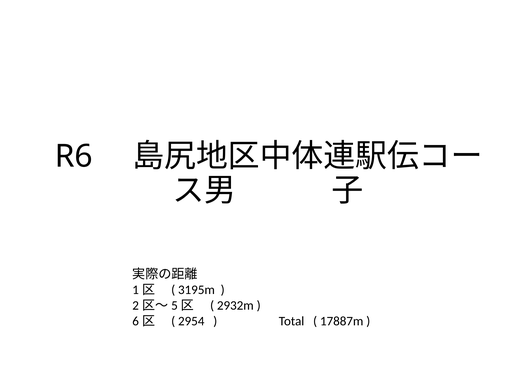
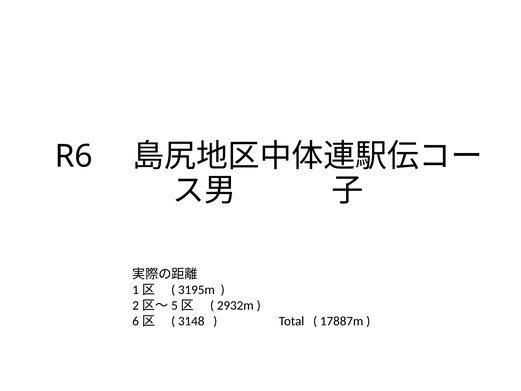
2954: 2954 -> 3148
